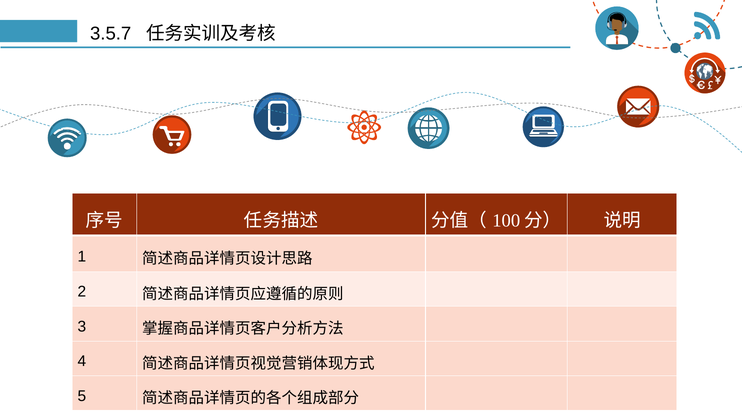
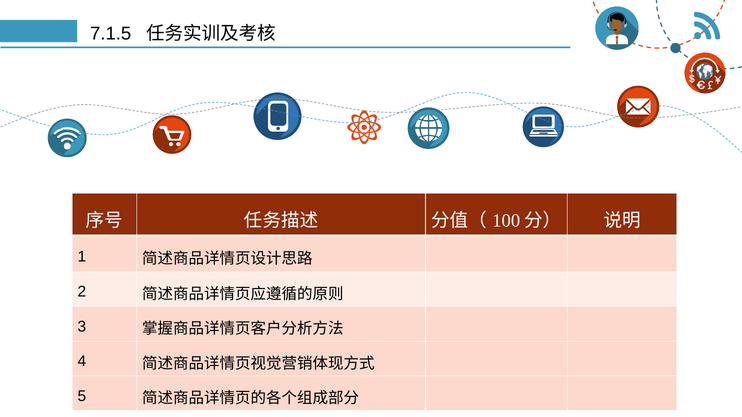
3.5.7: 3.5.7 -> 7.1.5
